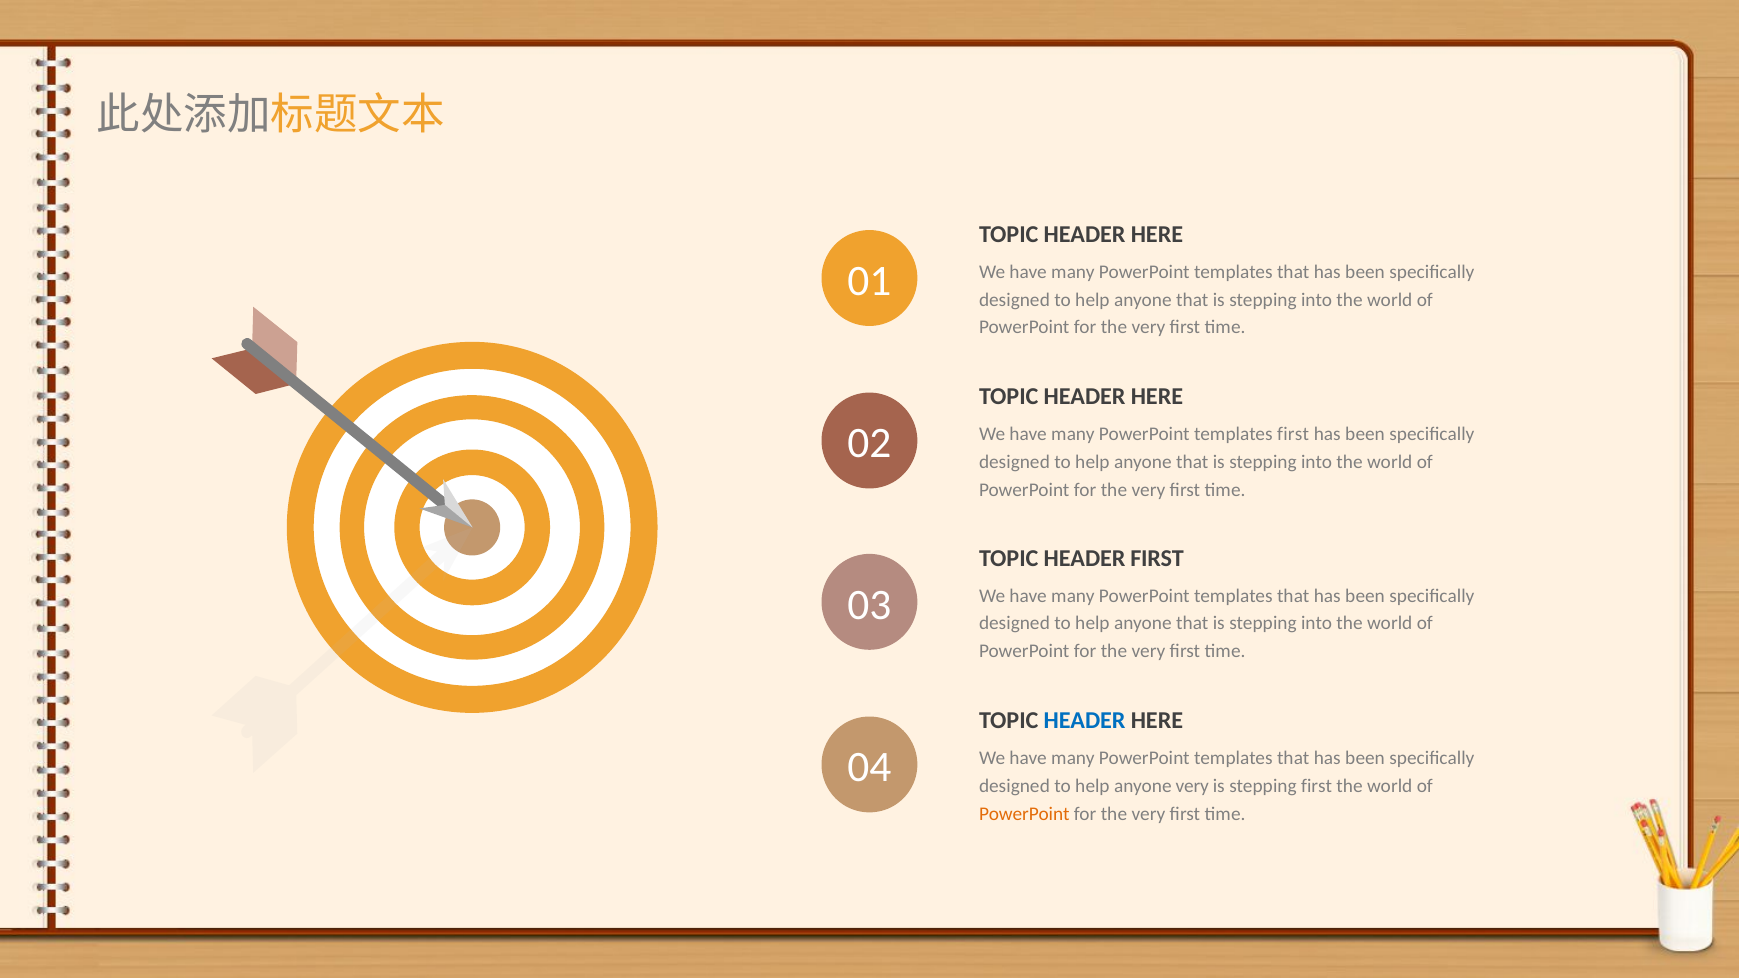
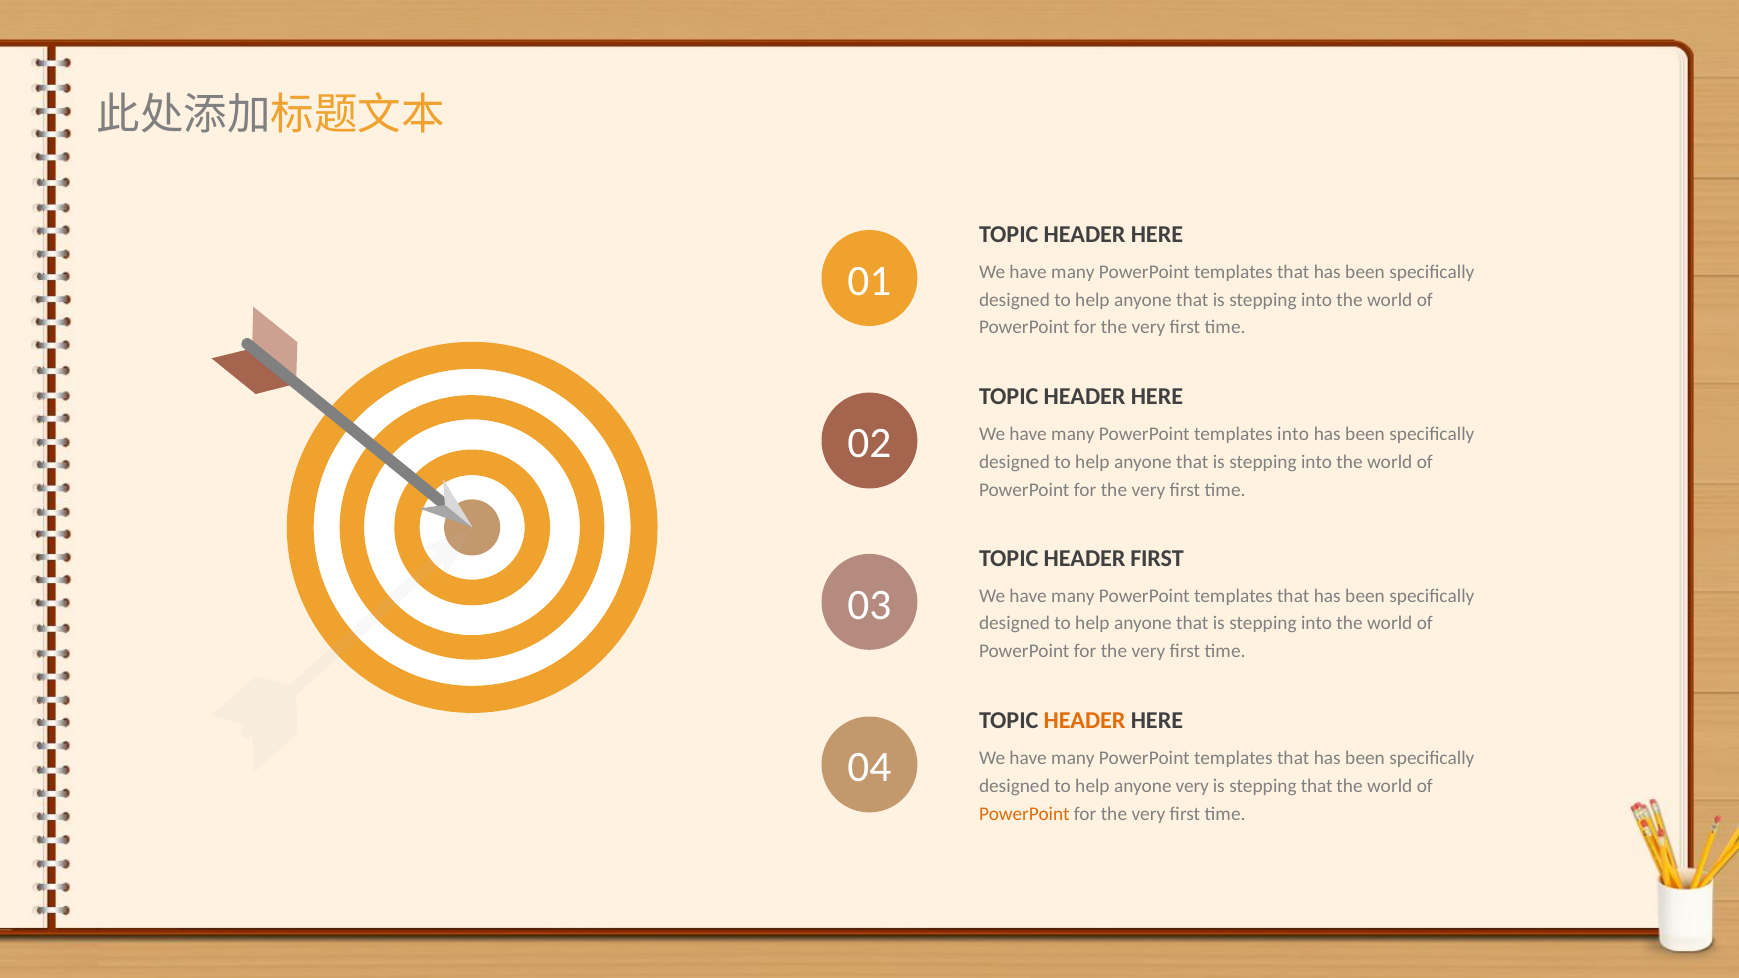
templates first: first -> into
HEADER at (1085, 721) colour: blue -> orange
stepping first: first -> that
